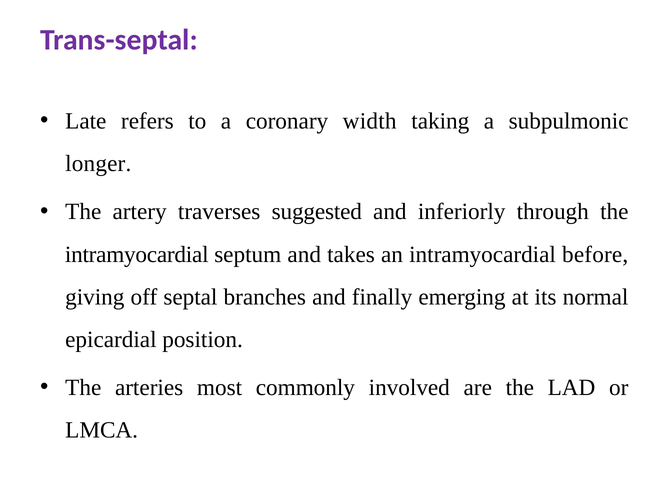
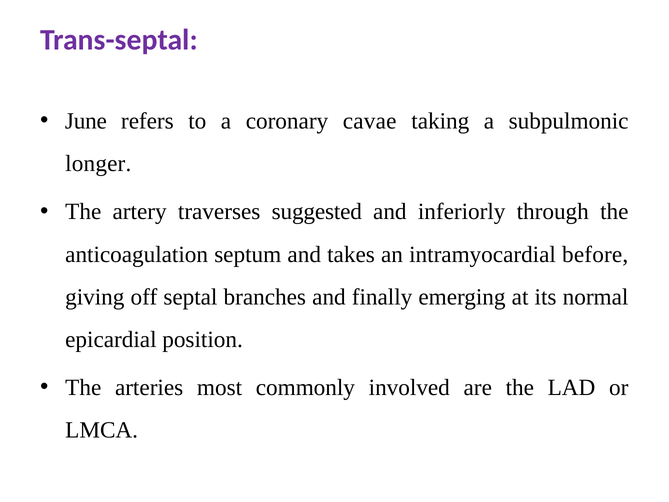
Late: Late -> June
width: width -> cavae
intramyocardial at (137, 254): intramyocardial -> anticoagulation
